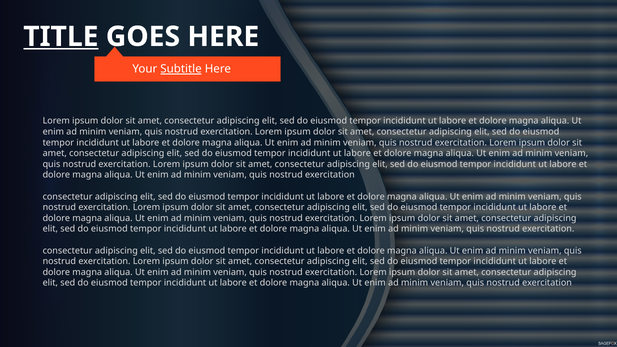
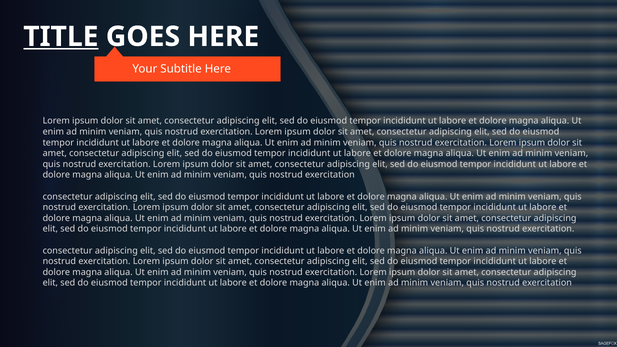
Subtitle underline: present -> none
